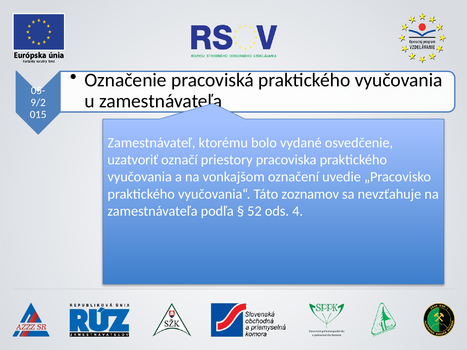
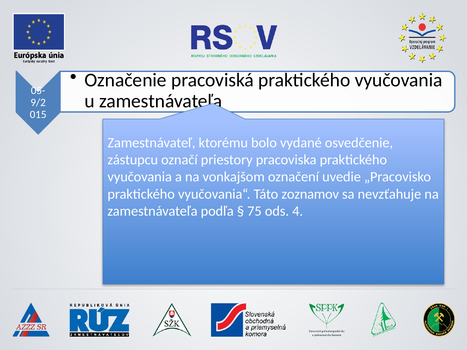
uzatvoriť: uzatvoriť -> zástupcu
52: 52 -> 75
